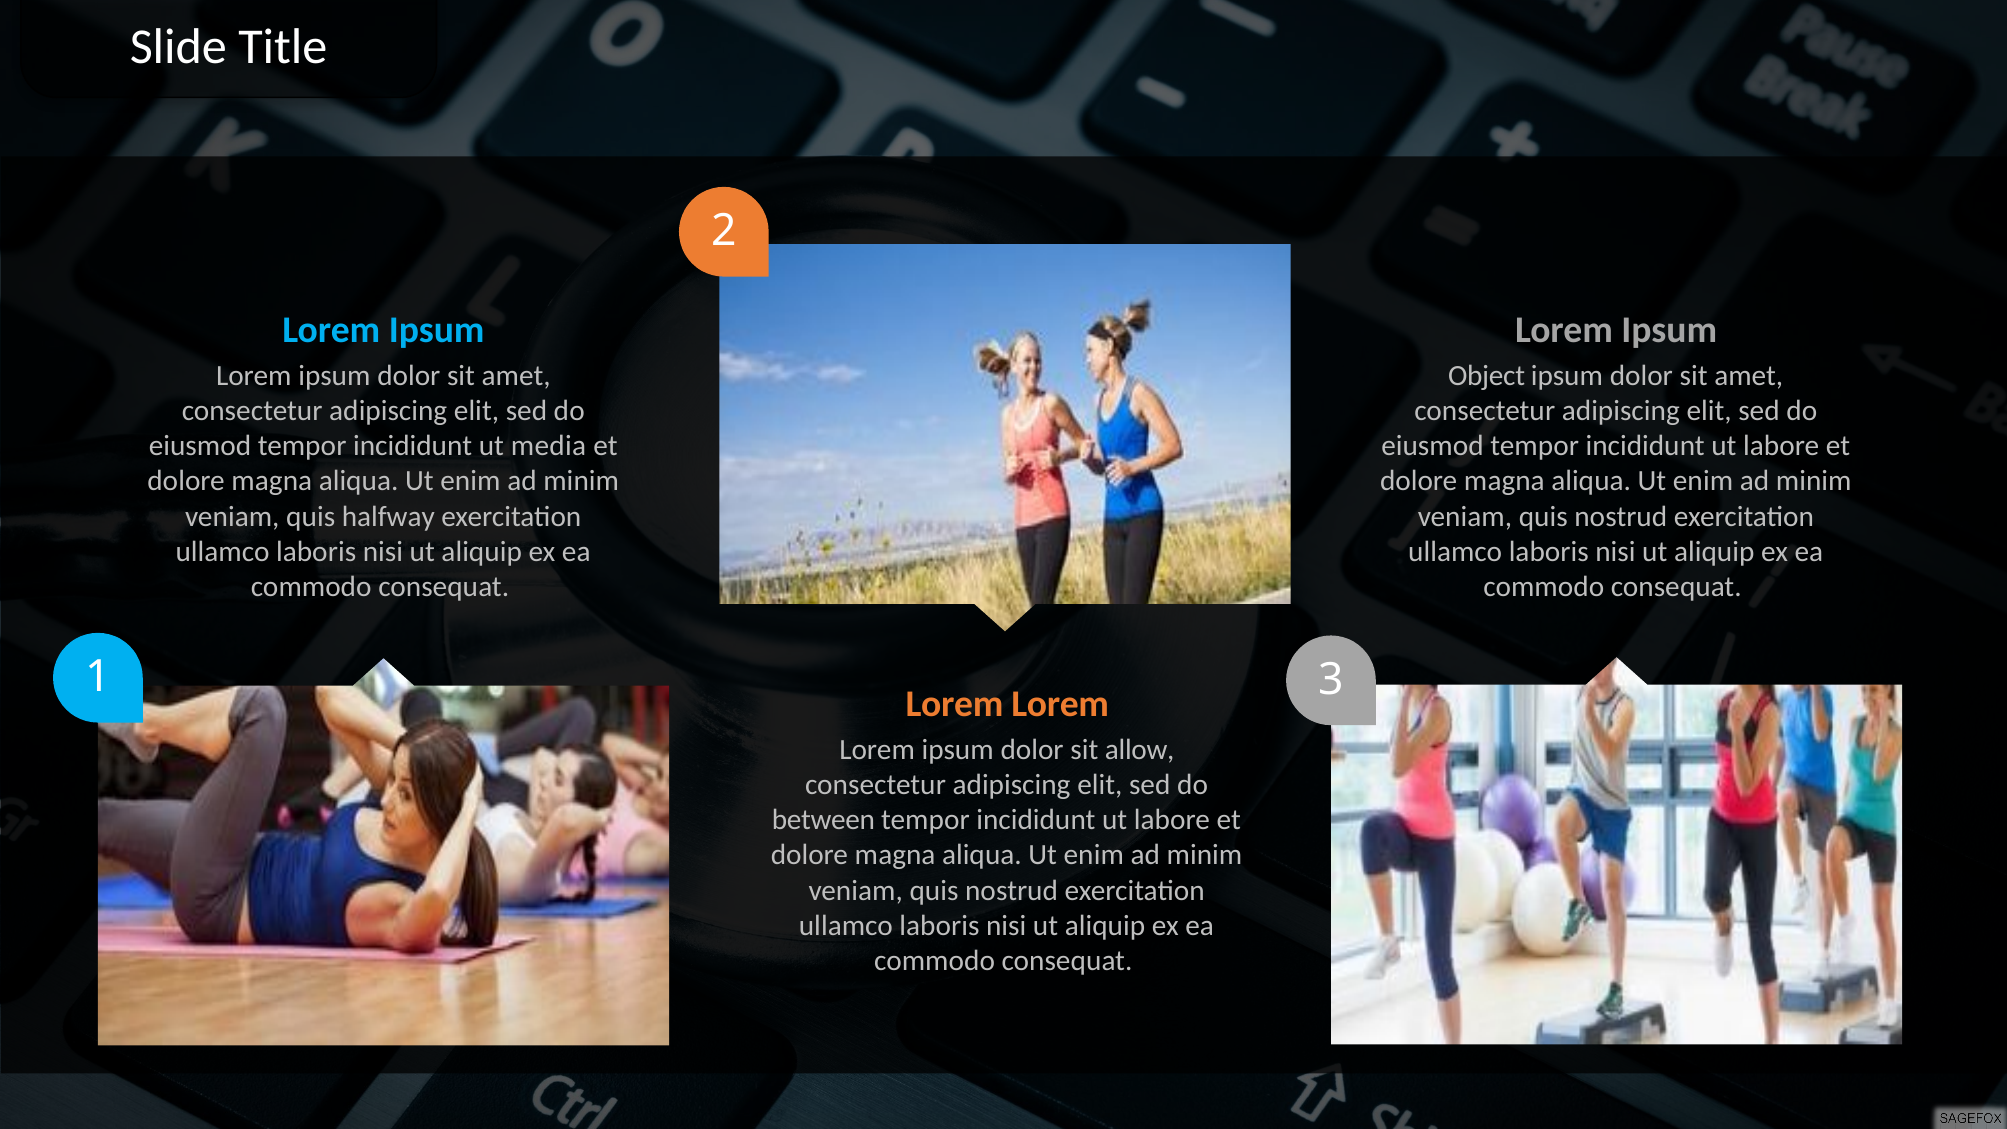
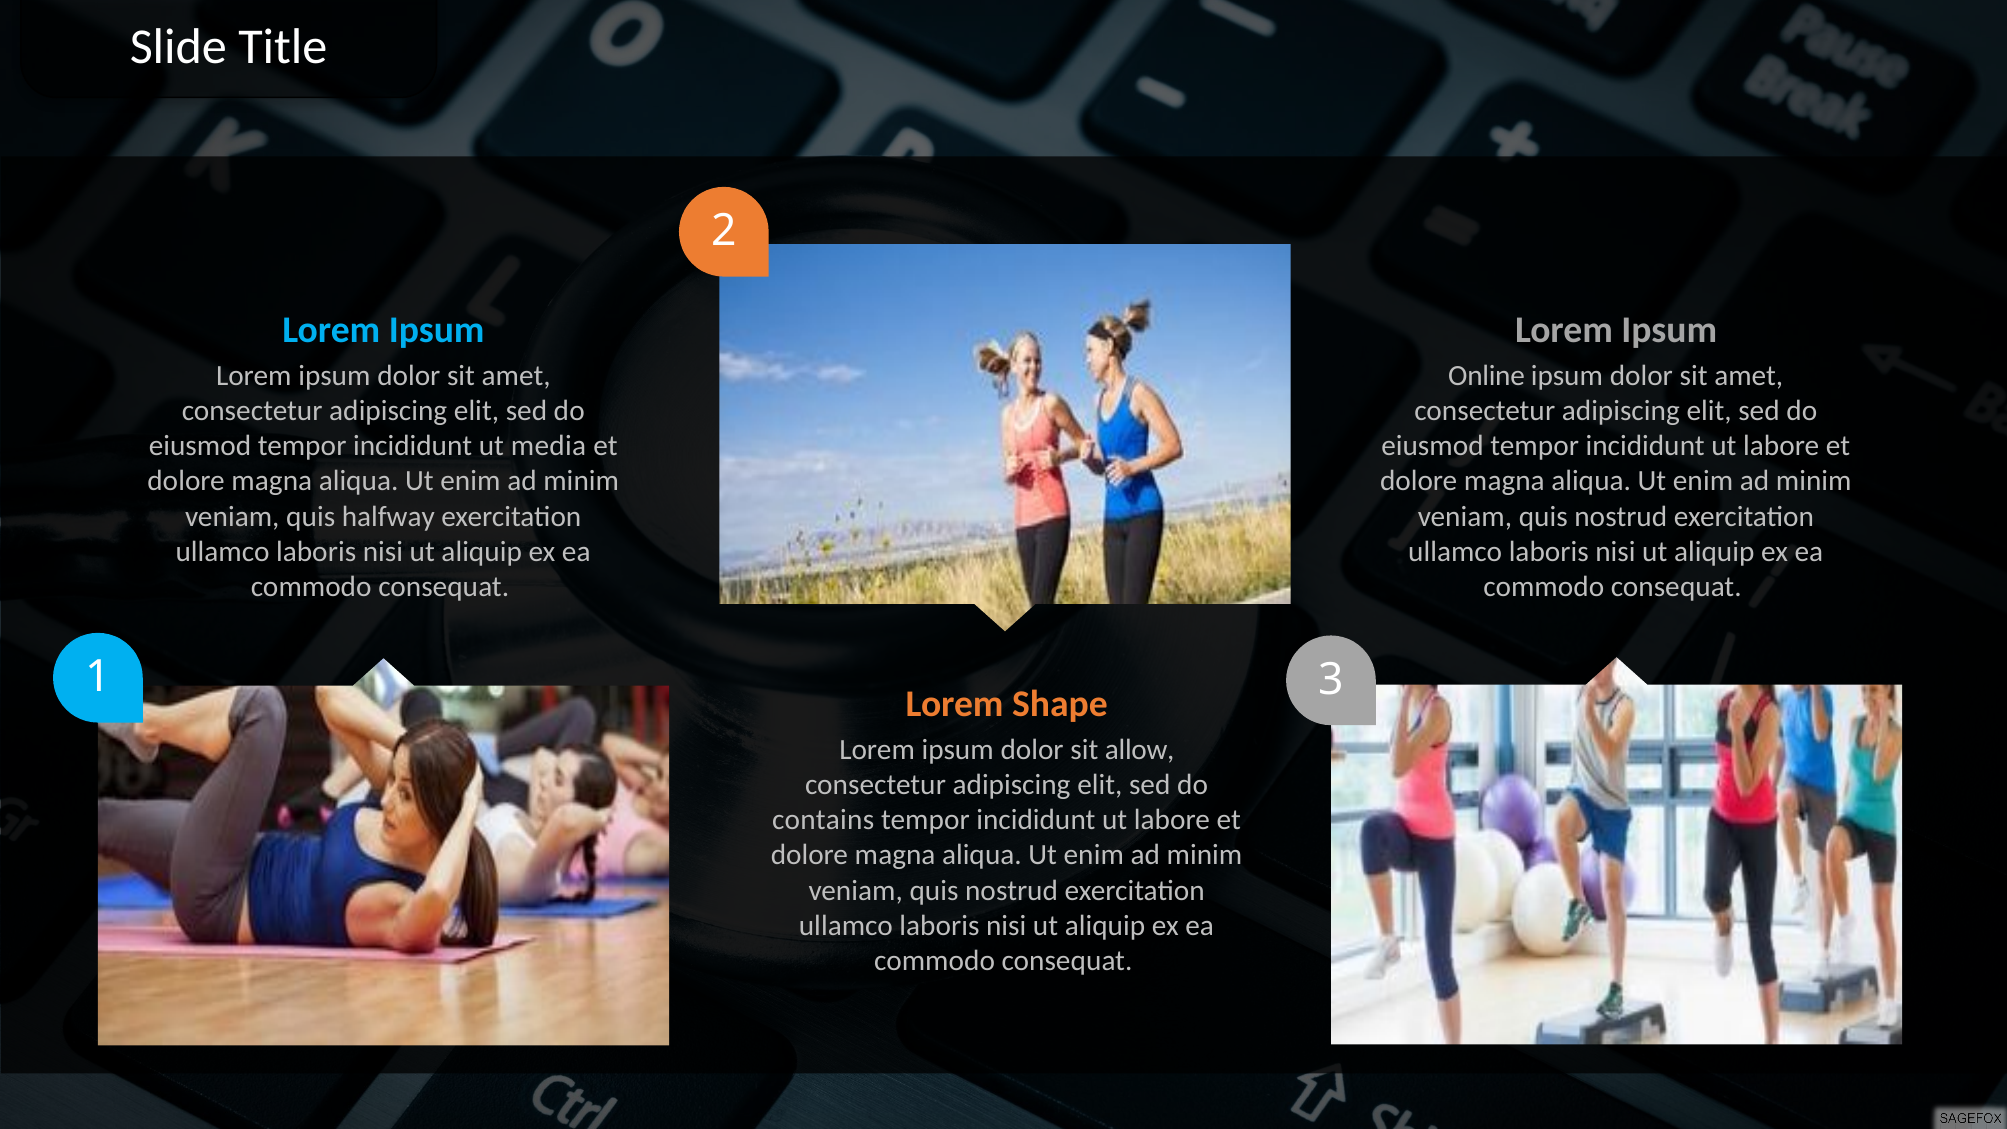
Object: Object -> Online
Lorem at (1060, 704): Lorem -> Shape
between: between -> contains
